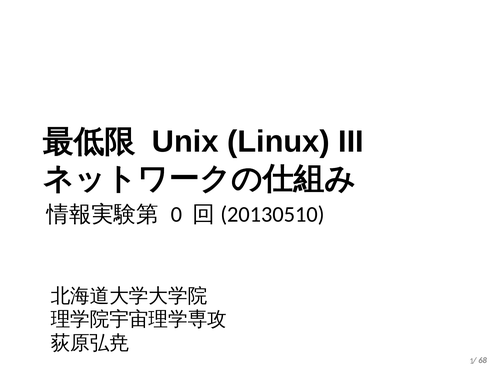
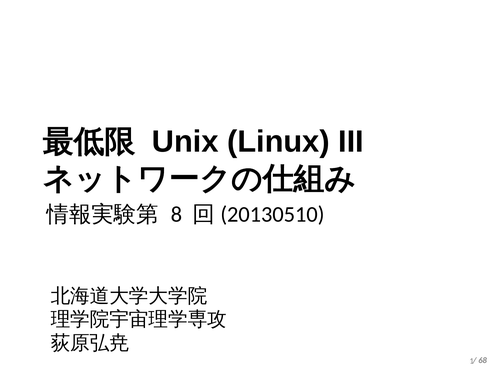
0: 0 -> 8
